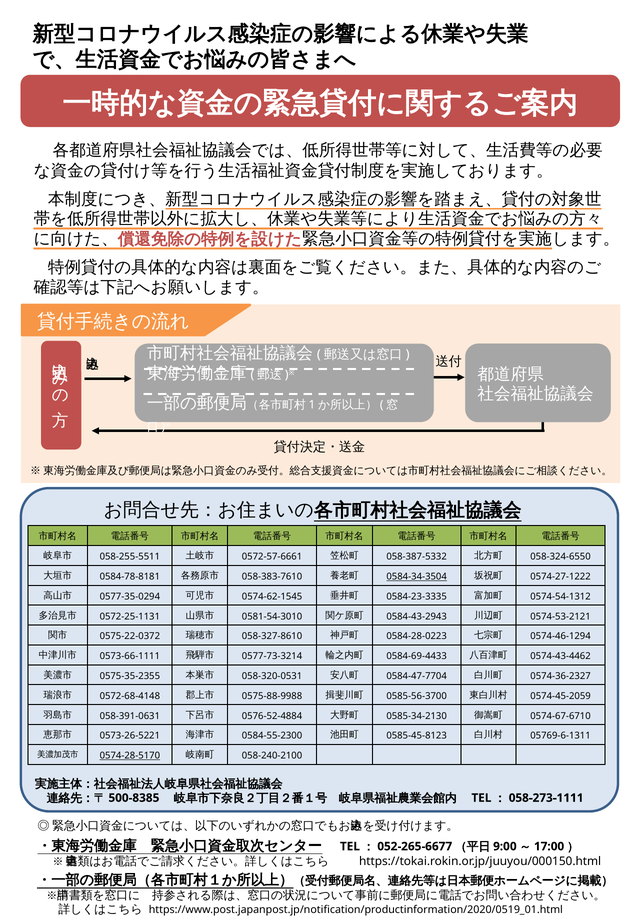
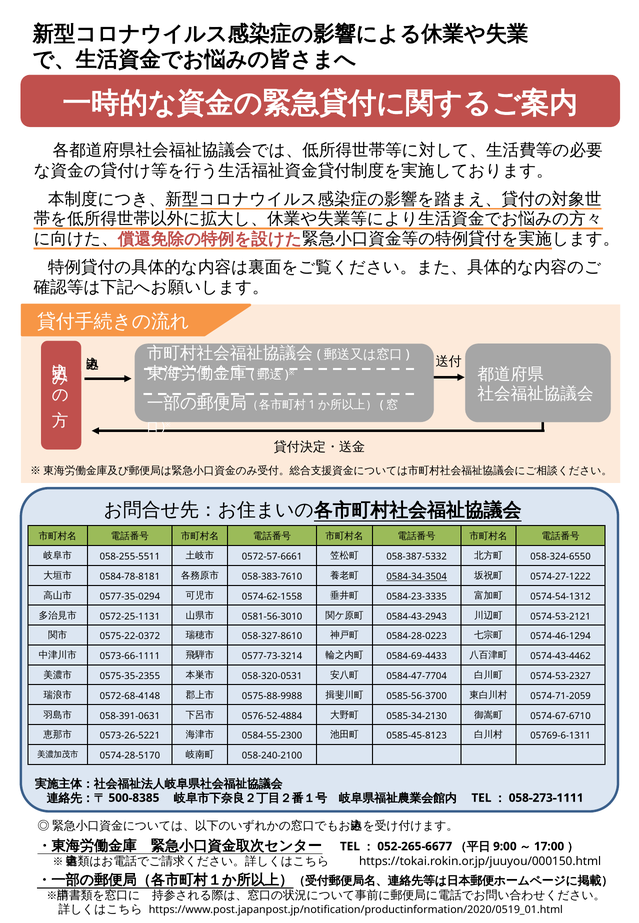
0574-62-1545: 0574-62-1545 -> 0574-62-1558
0581-54-3010: 0581-54-3010 -> 0581-56-3010
0574-36-2327: 0574-36-2327 -> 0574-53-2327
0574-45-2059: 0574-45-2059 -> 0574-71-2059
0574-28-5170 underline: present -> none
